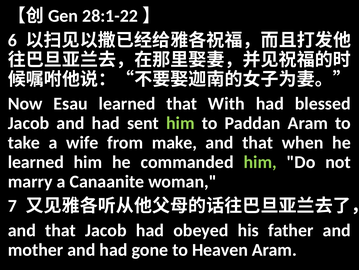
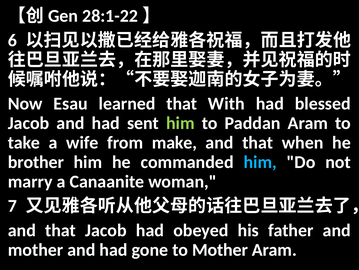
learned at (36, 162): learned -> brother
him at (260, 162) colour: light green -> light blue
to Heaven: Heaven -> Mother
